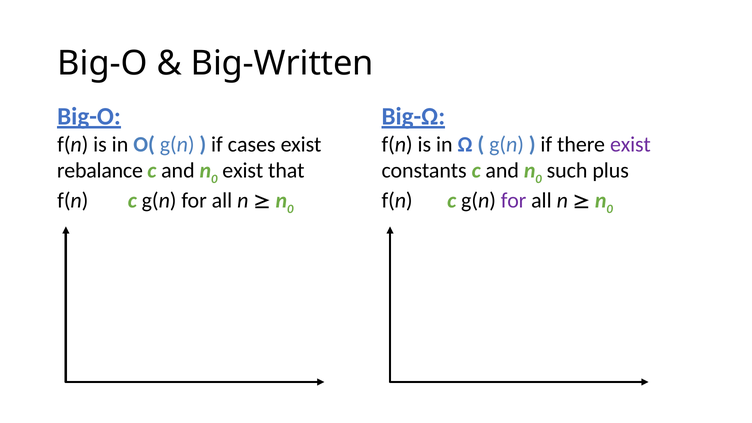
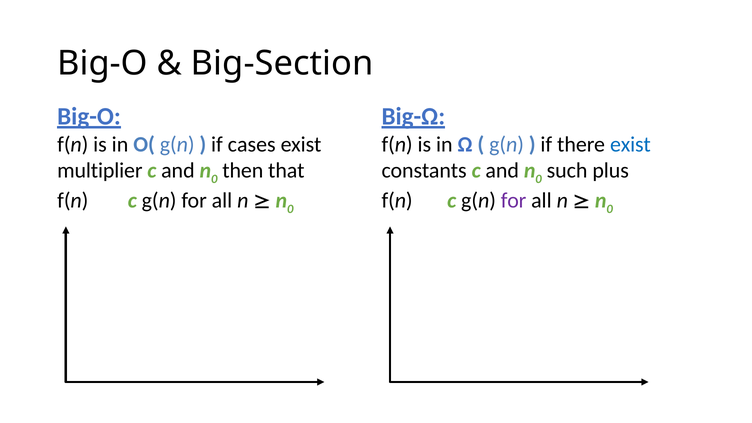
Big-Written: Big-Written -> Big-Section
exist at (630, 144) colour: purple -> blue
rebalance: rebalance -> multiplier
exist at (243, 171): exist -> then
